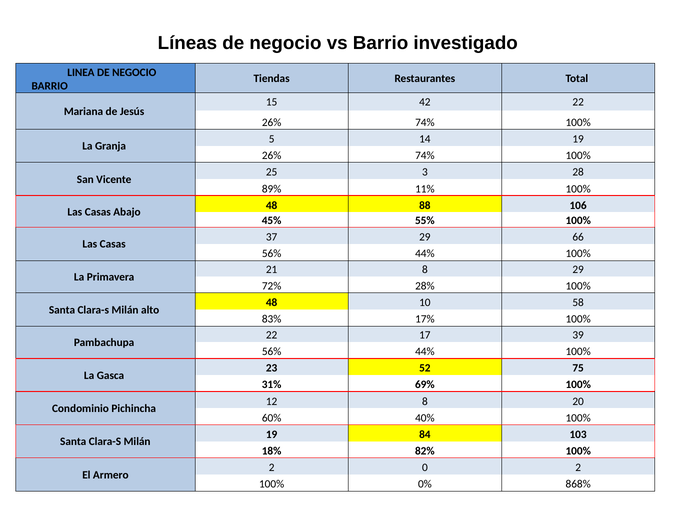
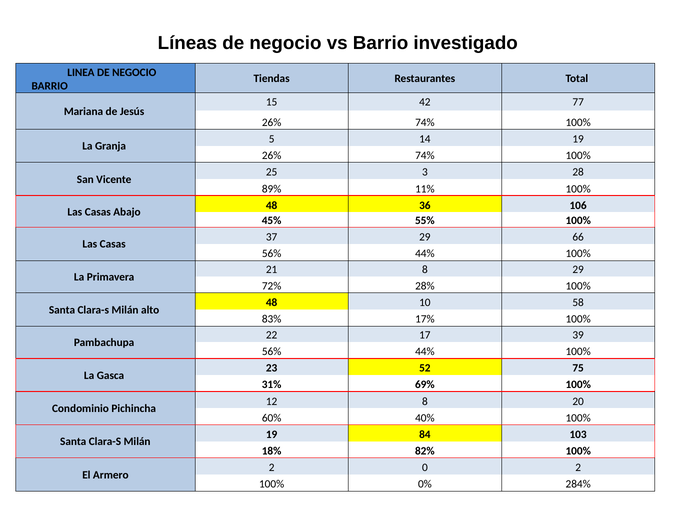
42 22: 22 -> 77
88: 88 -> 36
868%: 868% -> 284%
